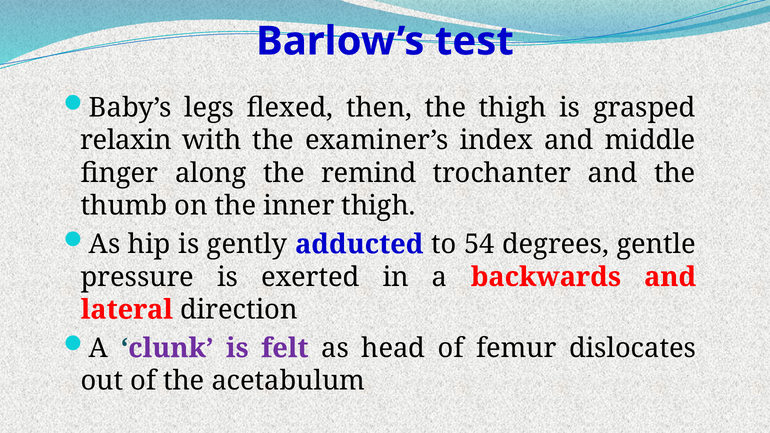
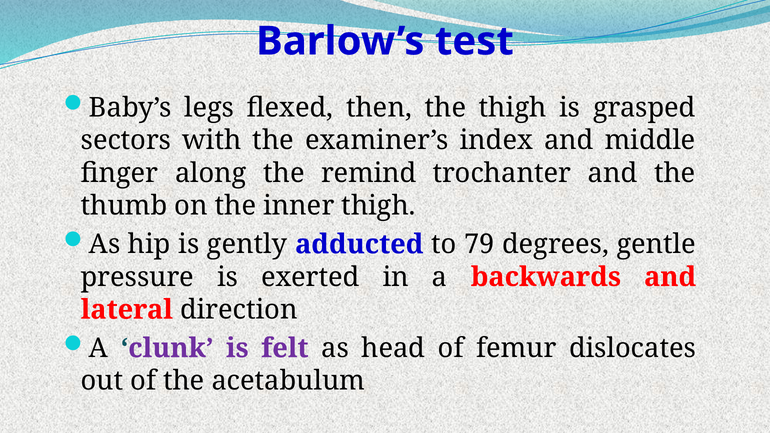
relaxin: relaxin -> sectors
54: 54 -> 79
